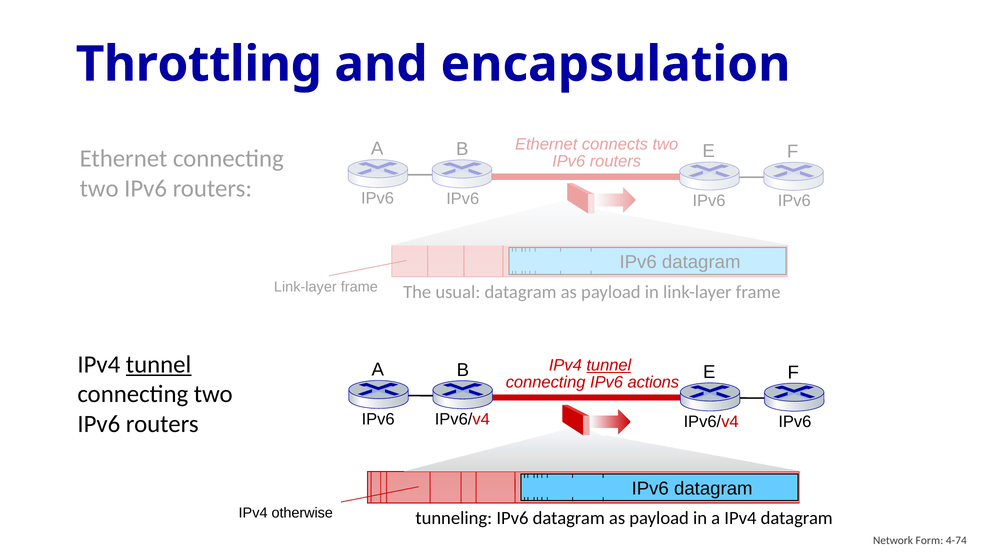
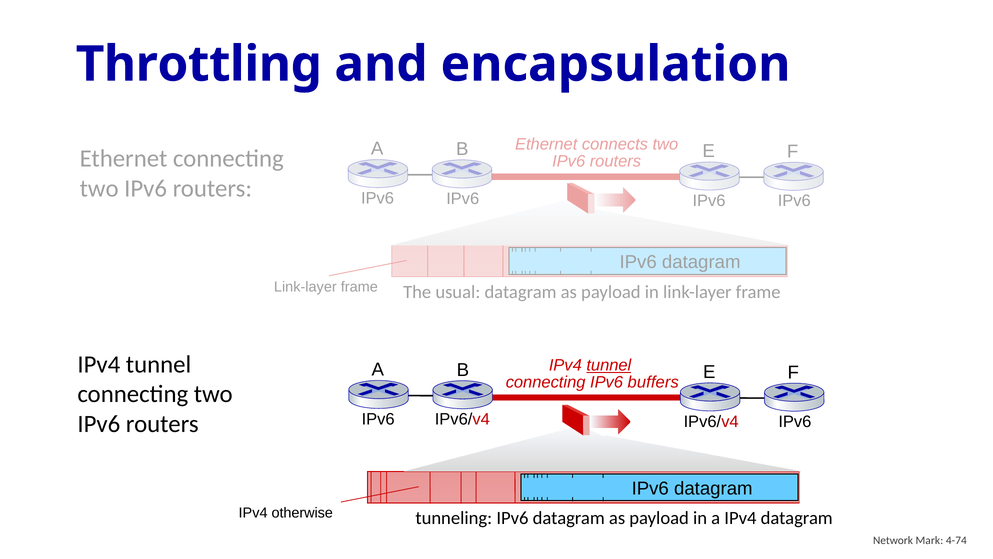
tunnel at (159, 364) underline: present -> none
actions: actions -> buffers
Form: Form -> Mark
